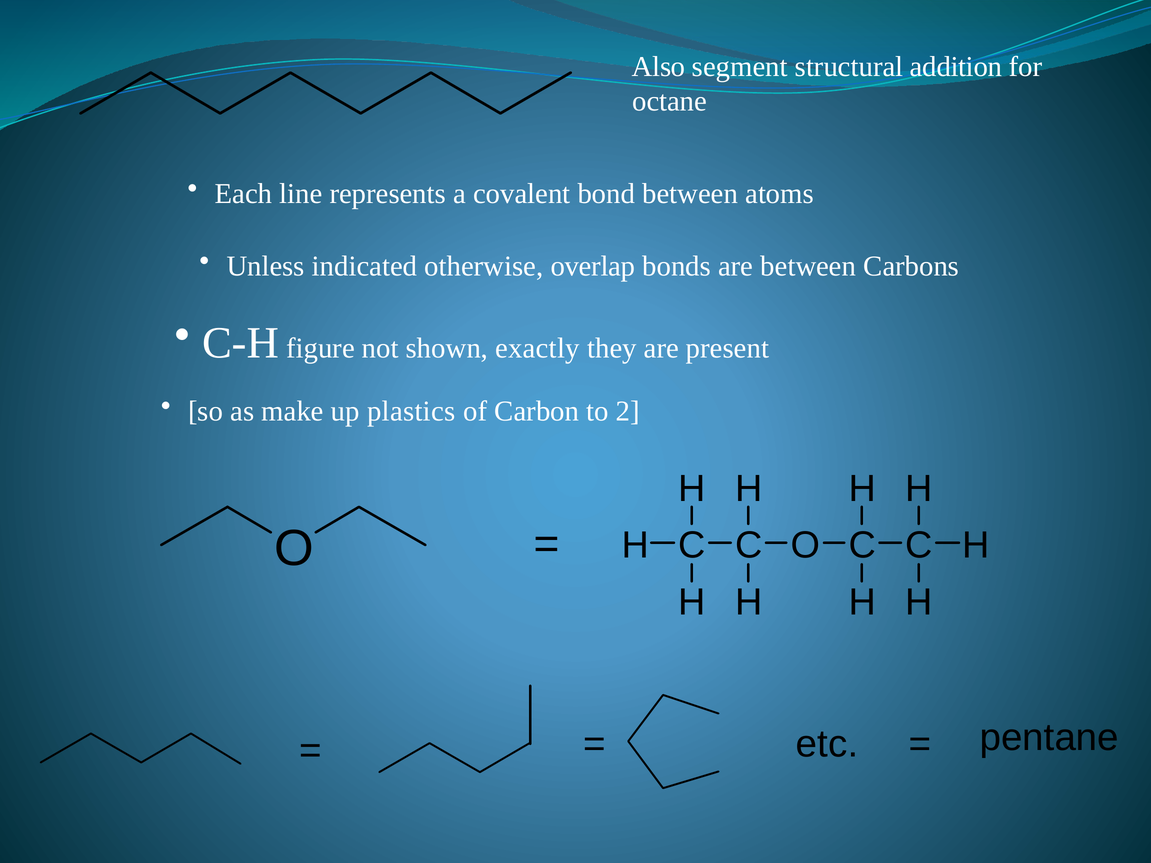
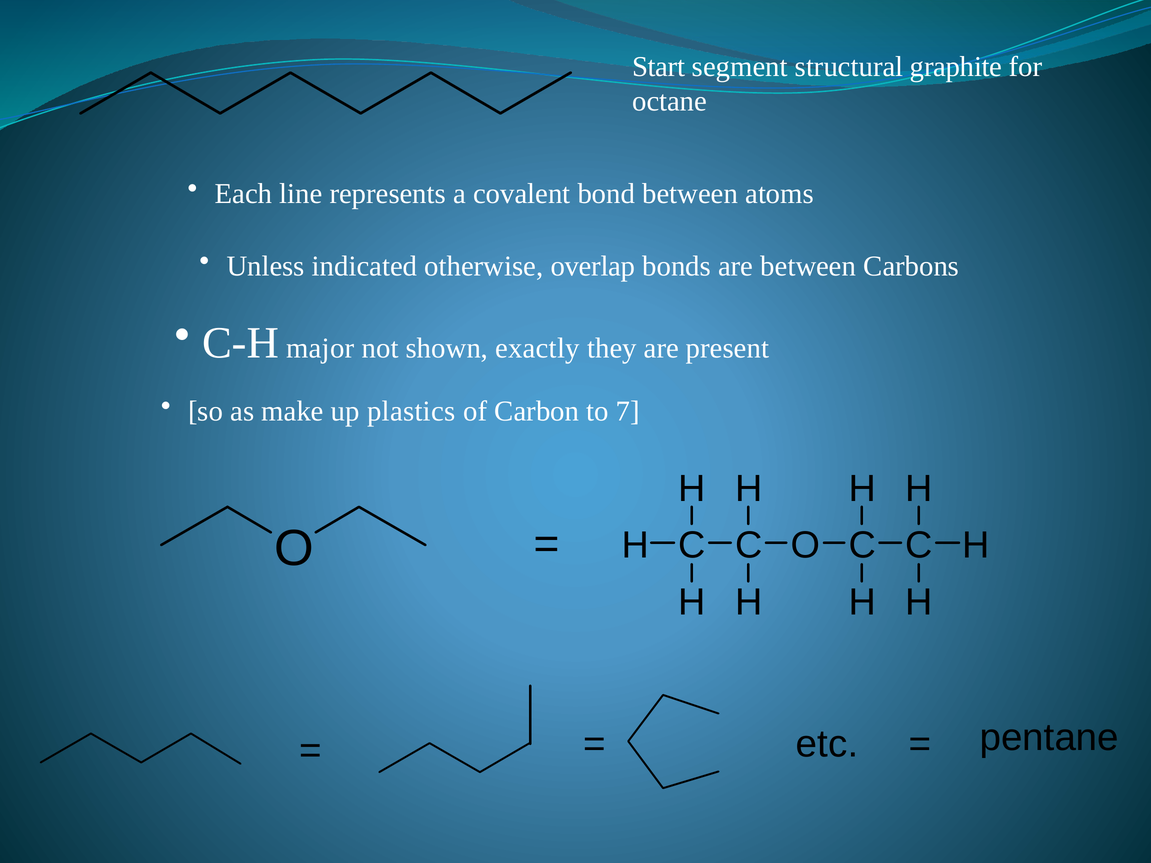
Also: Also -> Start
addition: addition -> graphite
figure: figure -> major
2: 2 -> 7
